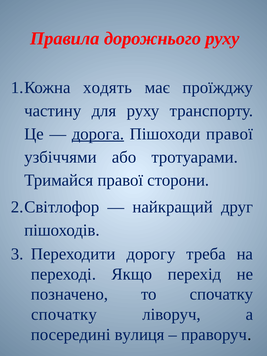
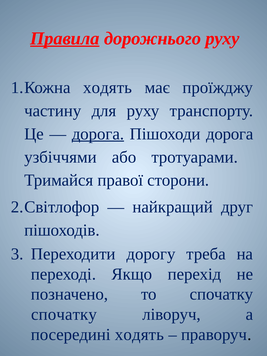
Правила underline: none -> present
Пішоходи правої: правої -> дорога
посередині вулиця: вулиця -> ходять
